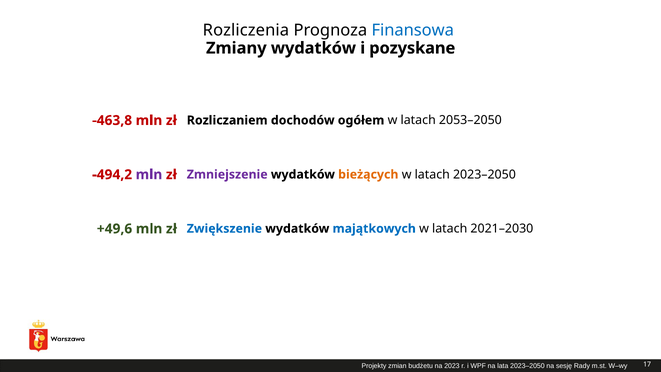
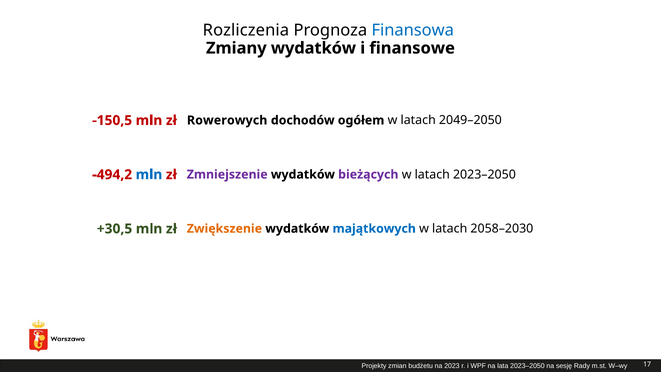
pozyskane: pozyskane -> finansowe
-463,8: -463,8 -> -150,5
Rozliczaniem: Rozliczaniem -> Rowerowych
2053–2050: 2053–2050 -> 2049–2050
mln at (149, 175) colour: purple -> blue
bieżących colour: orange -> purple
+49,6: +49,6 -> +30,5
Zwiększenie colour: blue -> orange
2021–2030: 2021–2030 -> 2058–2030
